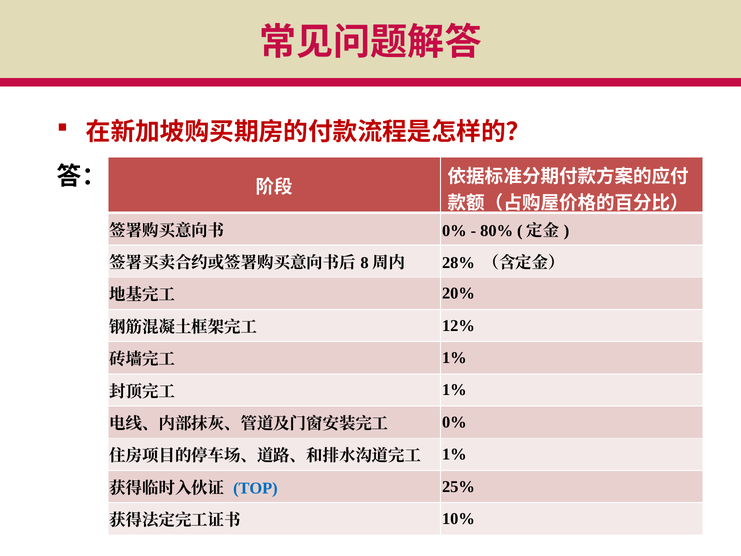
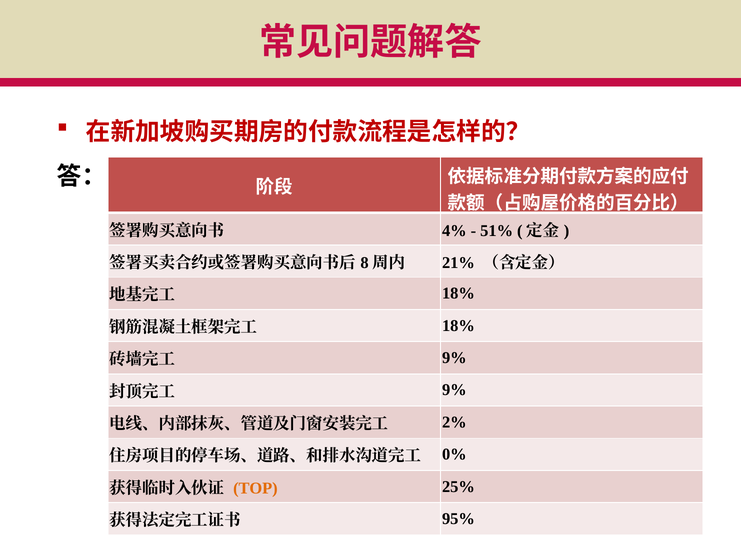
0% at (454, 231): 0% -> 4%
80%: 80% -> 51%
28%: 28% -> 21%
20% at (458, 293): 20% -> 18%
12% at (458, 326): 12% -> 18%
1% at (454, 358): 1% -> 9%
1% at (454, 390): 1% -> 9%
0% at (454, 422): 0% -> 2%
1% at (454, 454): 1% -> 0%
TOP colour: blue -> orange
10%: 10% -> 95%
